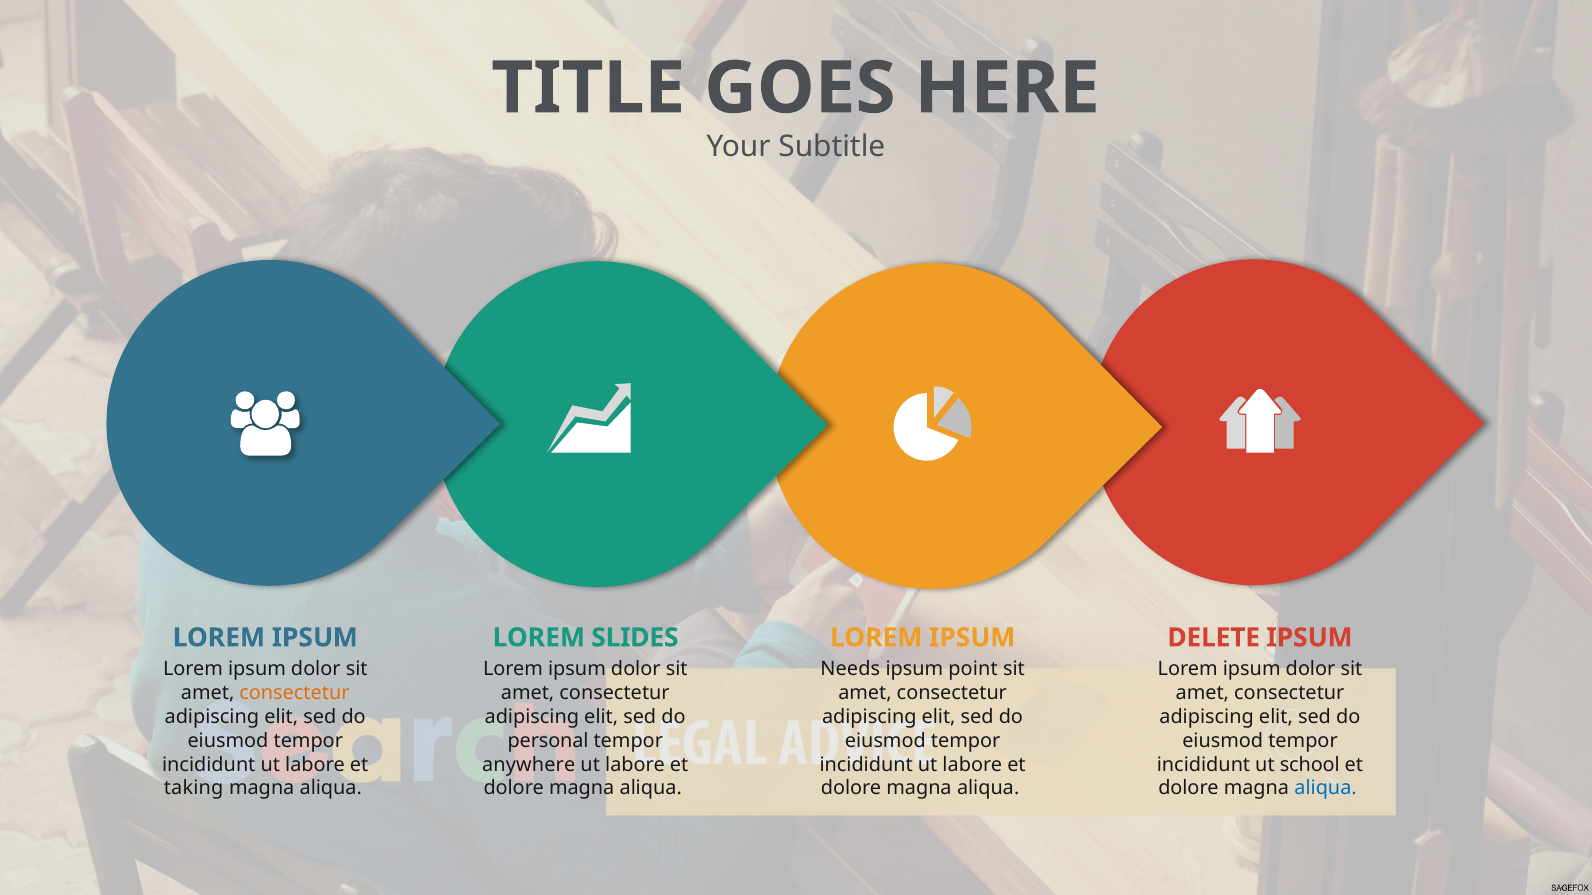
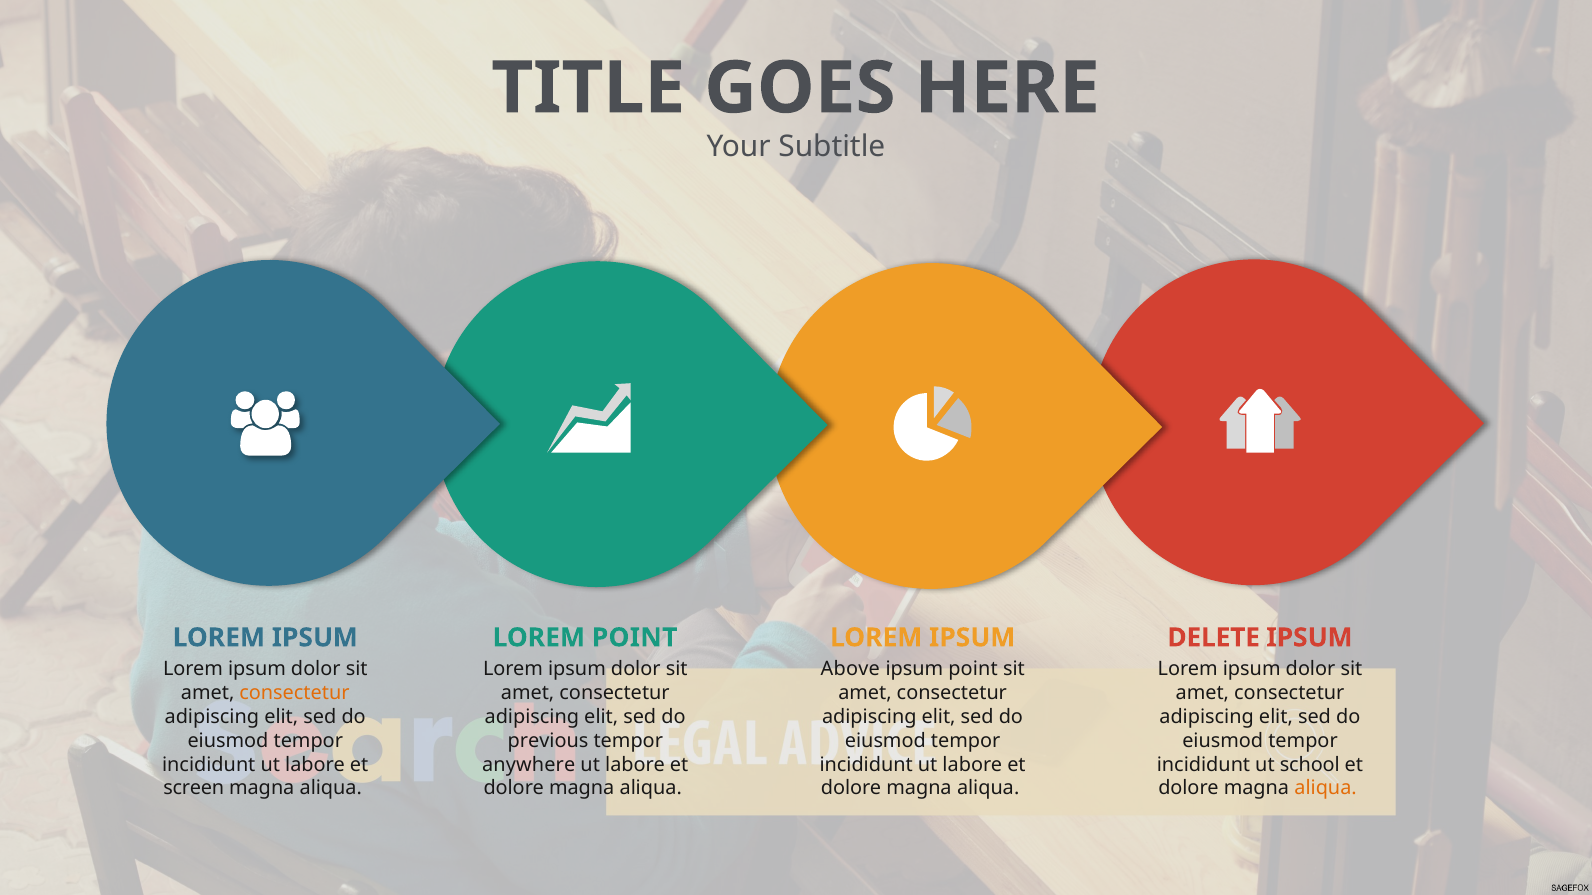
LOREM SLIDES: SLIDES -> POINT
Needs: Needs -> Above
personal: personal -> previous
taking: taking -> screen
aliqua at (1326, 789) colour: blue -> orange
